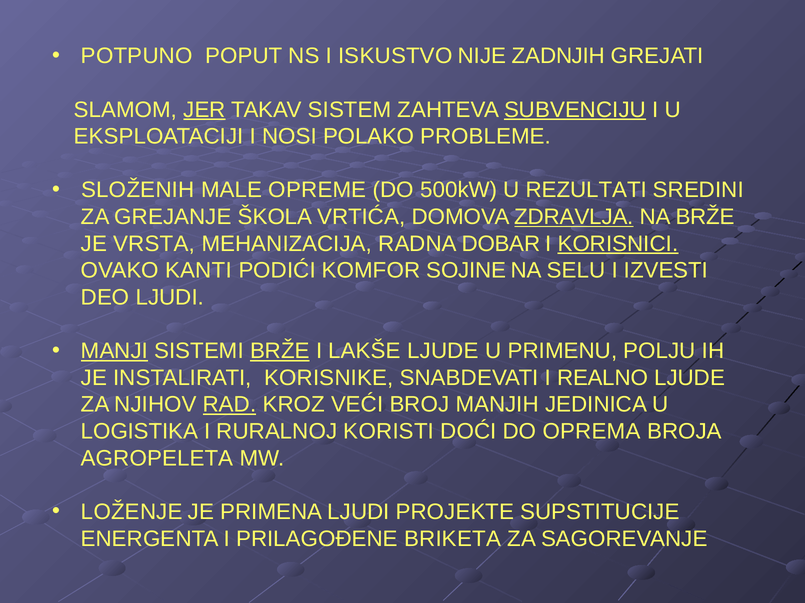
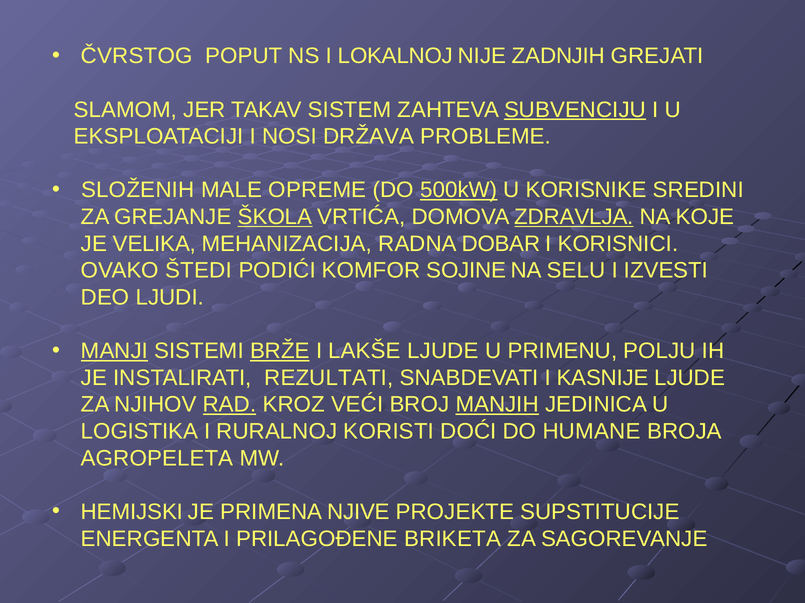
POTPUNO: POTPUNO -> ČVRSTOG
ISKUSTVO: ISKUSTVO -> LOKALNOJ
JER underline: present -> none
POLAKO: POLAKO -> DRŽAVA
500kW underline: none -> present
REZULTATI: REZULTATI -> KORISNIKE
ŠKOLA underline: none -> present
NA BRŽE: BRŽE -> KOJE
VRSTA: VRSTA -> VELIKA
KORISNICI underline: present -> none
KANTI: KANTI -> ŠTEDI
KORISNIKE: KORISNIKE -> REZULTATI
REALNO: REALNO -> KASNIJE
MANJIH underline: none -> present
OPREMA: OPREMA -> HUMANE
LOŽENJE: LOŽENJE -> HEMIJSKI
PRIMENA LJUDI: LJUDI -> NJIVE
